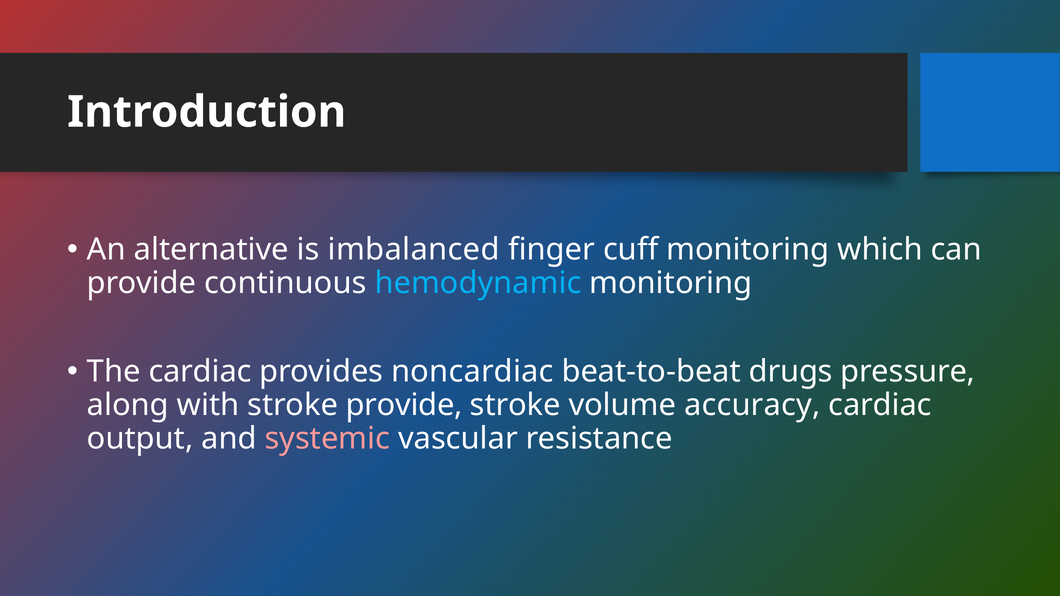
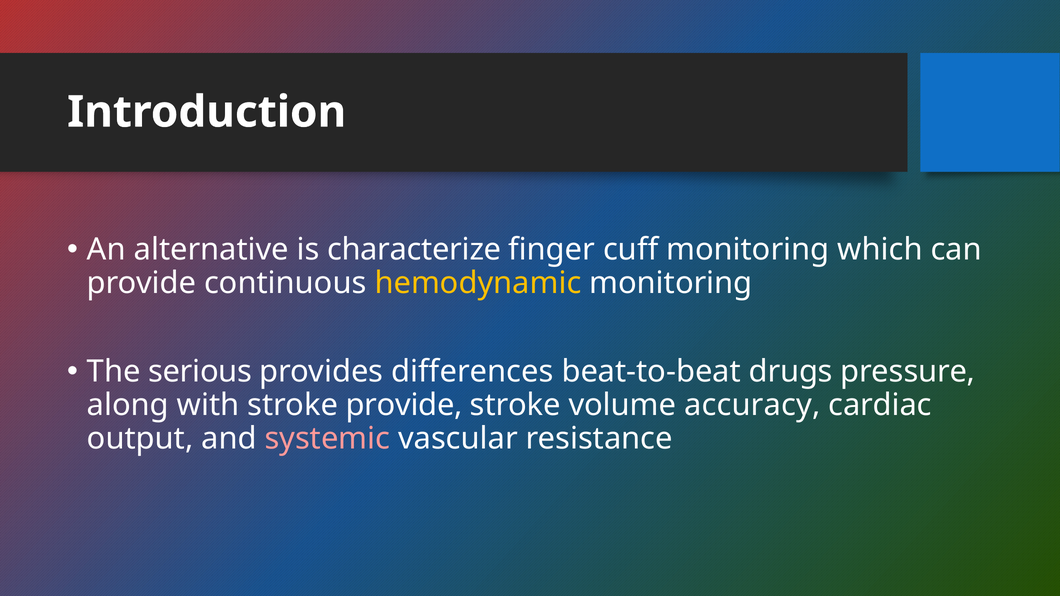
imbalanced: imbalanced -> characterize
hemodynamic colour: light blue -> yellow
The cardiac: cardiac -> serious
noncardiac: noncardiac -> differences
